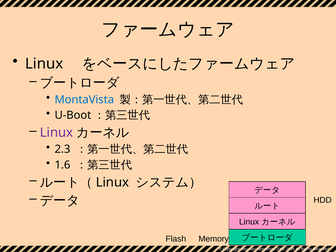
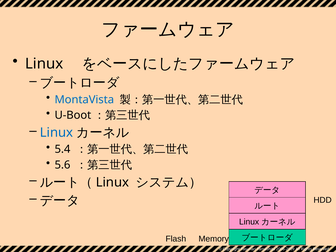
Linux at (57, 133) colour: purple -> blue
2.3: 2.3 -> 5.4
1.6: 1.6 -> 5.6
